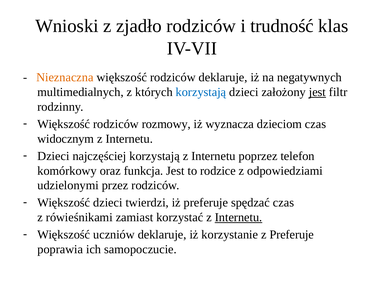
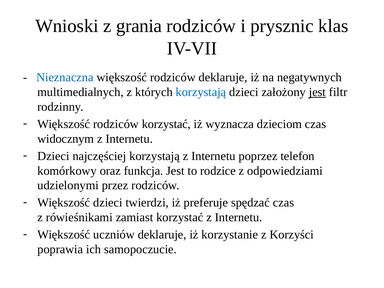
zjadło: zjadło -> grania
trudność: trudność -> prysznic
Nieznaczna colour: orange -> blue
rodziców rozmowy: rozmowy -> korzystać
Internetu at (239, 217) underline: present -> none
z Preferuje: Preferuje -> Korzyści
